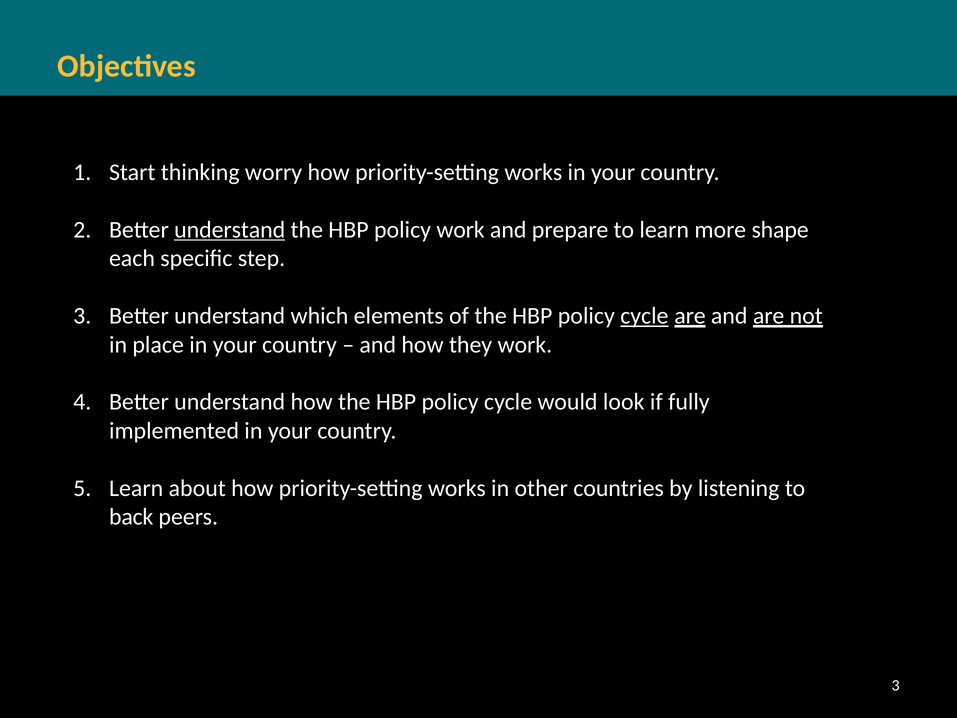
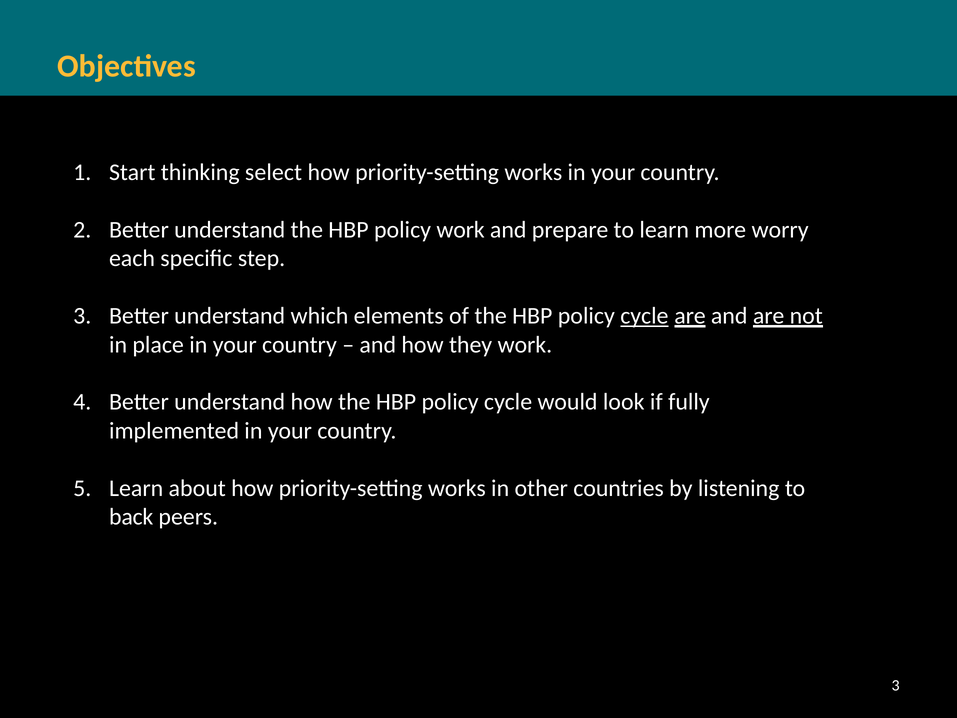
worry: worry -> select
understand at (230, 230) underline: present -> none
shape: shape -> worry
